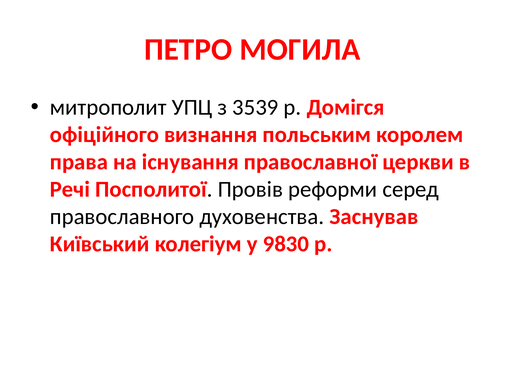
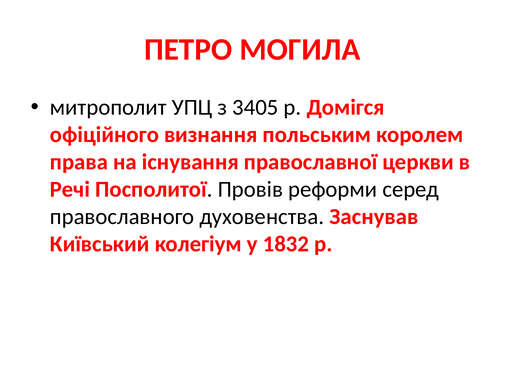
3539: 3539 -> 3405
9830: 9830 -> 1832
